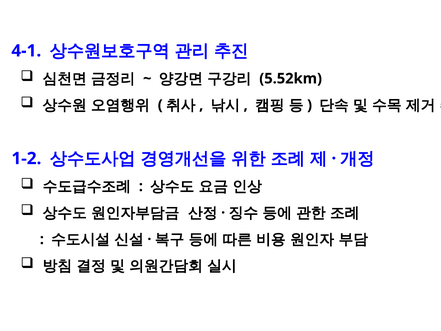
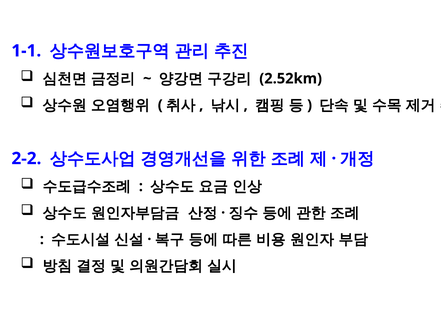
4-1: 4-1 -> 1-1
5.52km: 5.52km -> 2.52km
1-2: 1-2 -> 2-2
